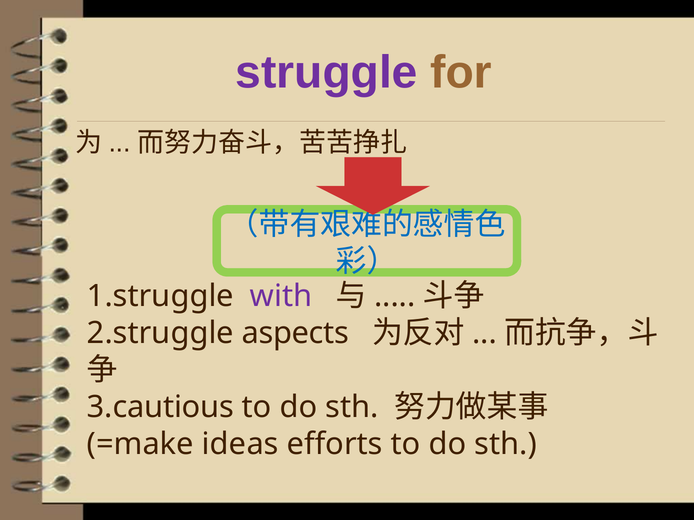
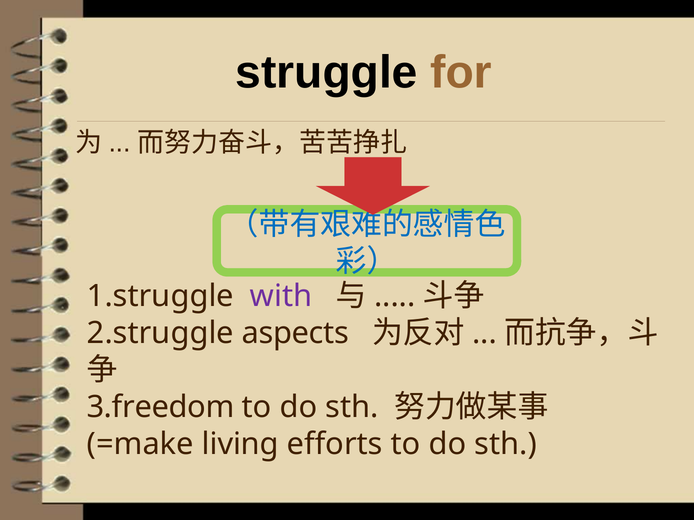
struggle colour: purple -> black
3.cautious: 3.cautious -> 3.freedom
ideas: ideas -> living
